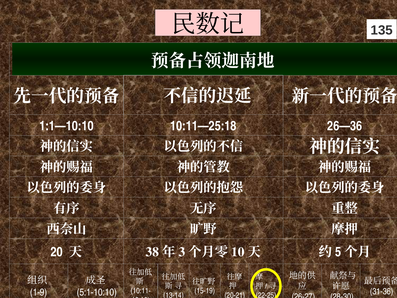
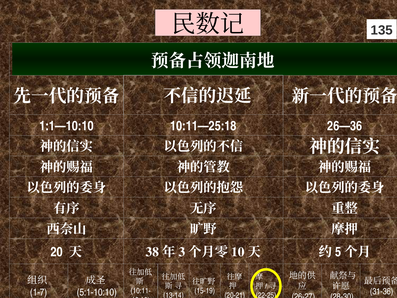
1-9: 1-9 -> 1-7
